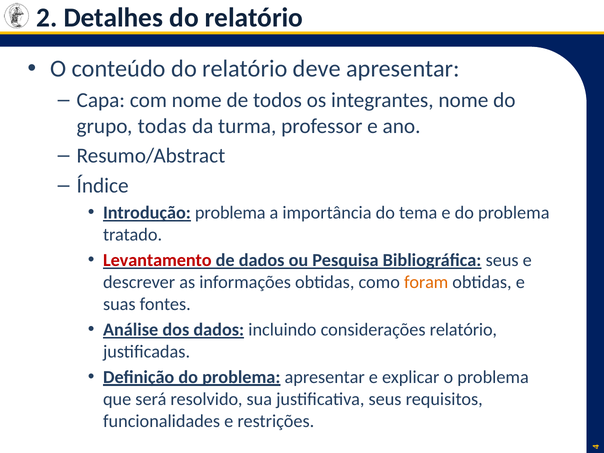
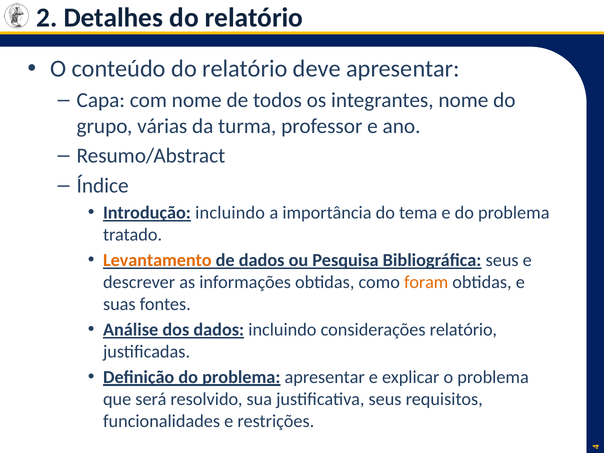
todas: todas -> várias
Introdução problema: problema -> incluindo
Levantamento colour: red -> orange
